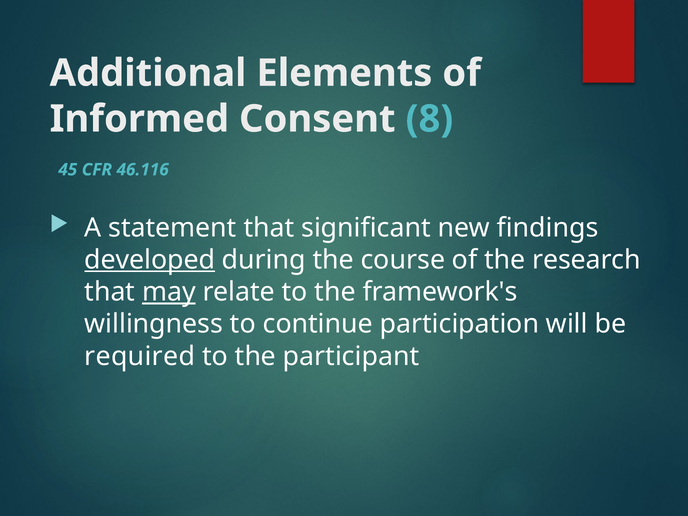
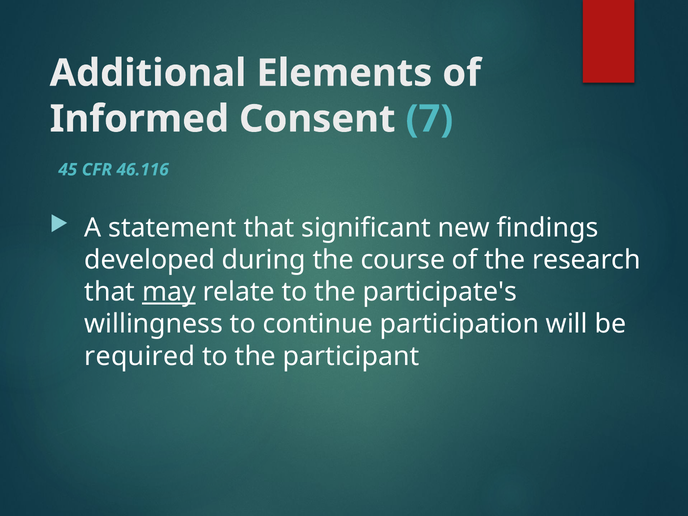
8: 8 -> 7
developed underline: present -> none
framework's: framework's -> participate's
